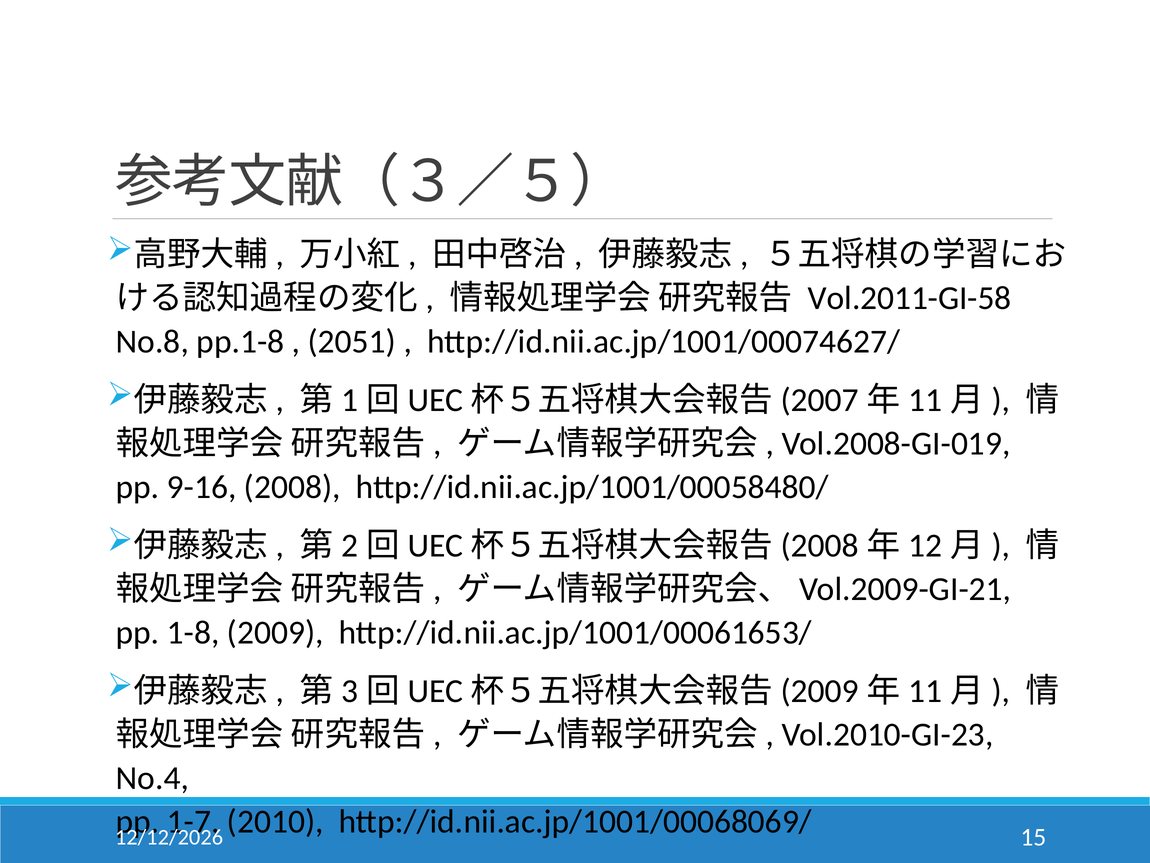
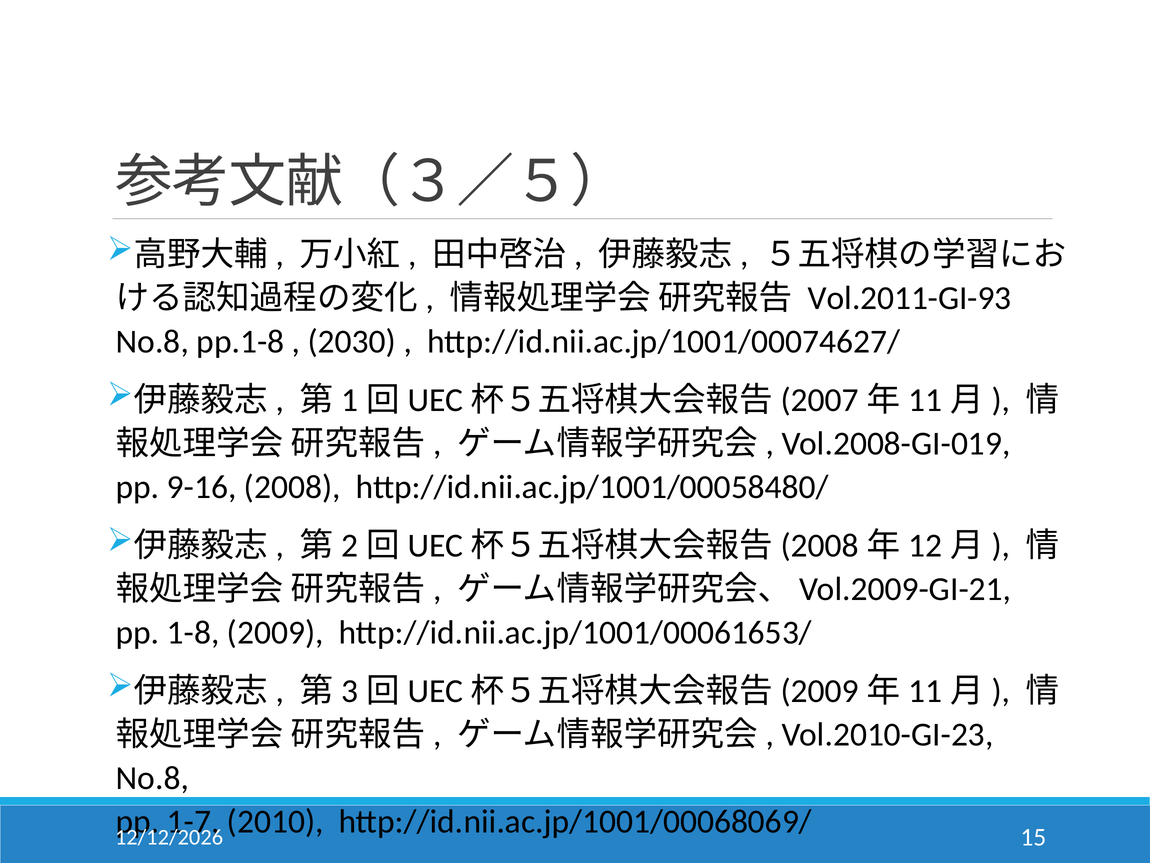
Vol.2011-GI-58: Vol.2011-GI-58 -> Vol.2011-GI-93
2051: 2051 -> 2030
No.4 at (152, 778): No.4 -> No.8
